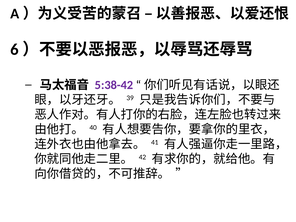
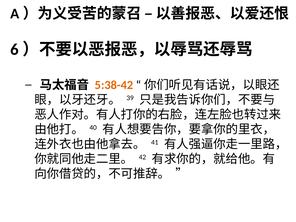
5:38-42 colour: purple -> orange
